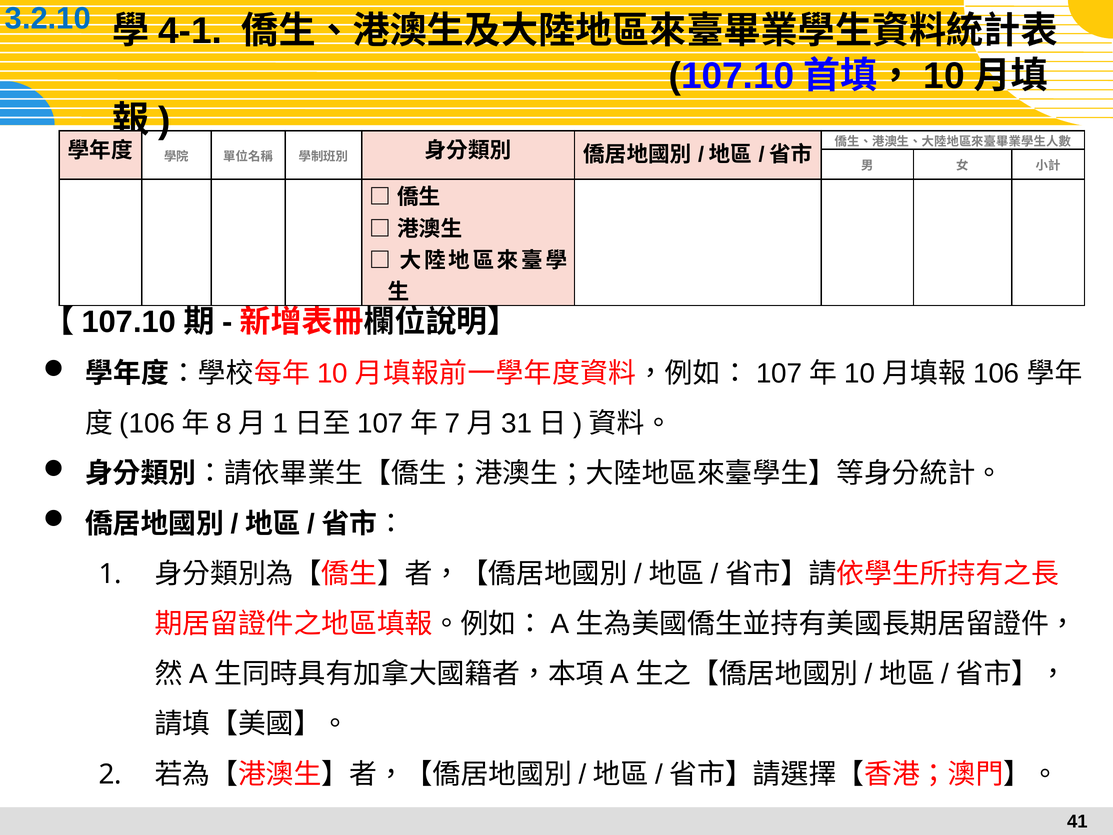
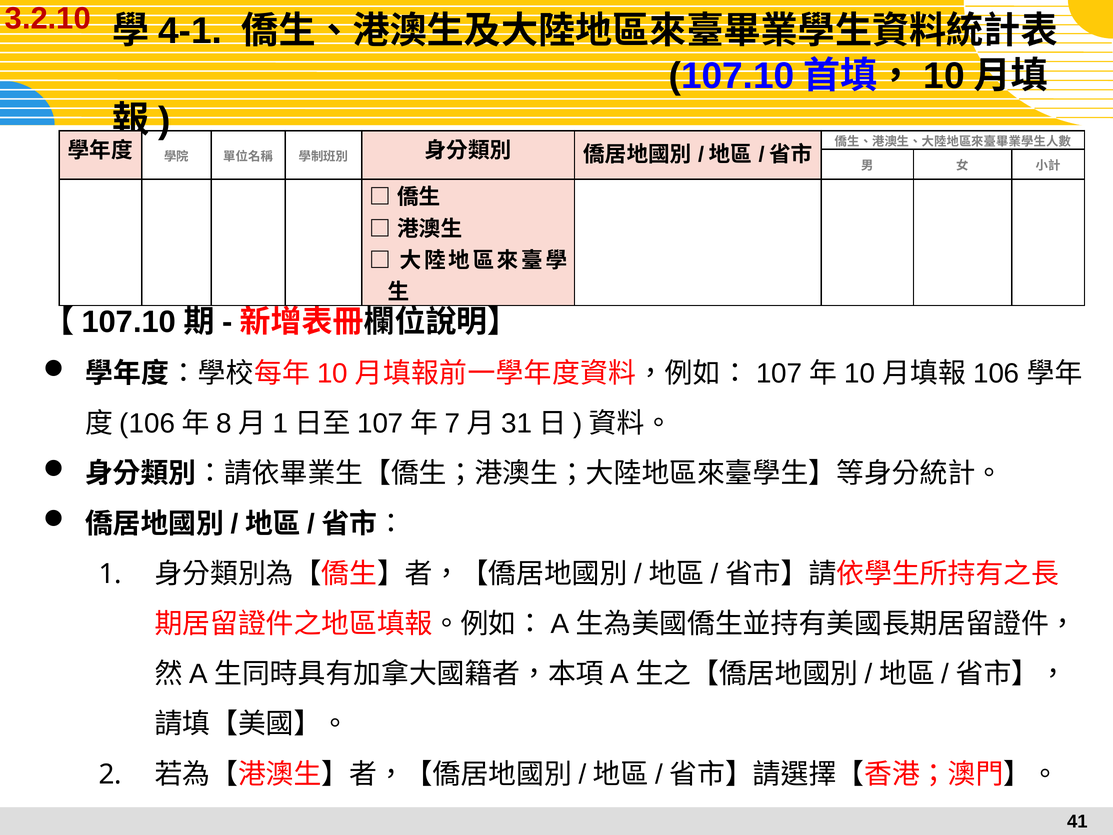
3.2.10 colour: blue -> red
